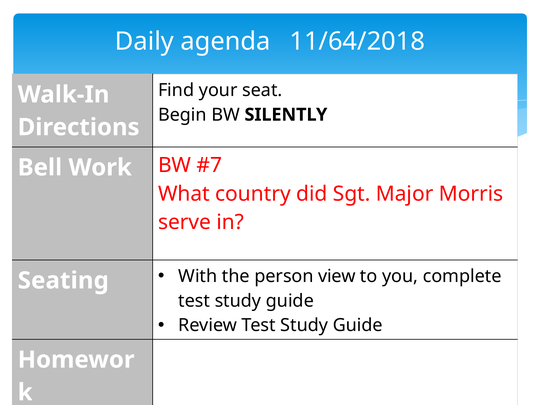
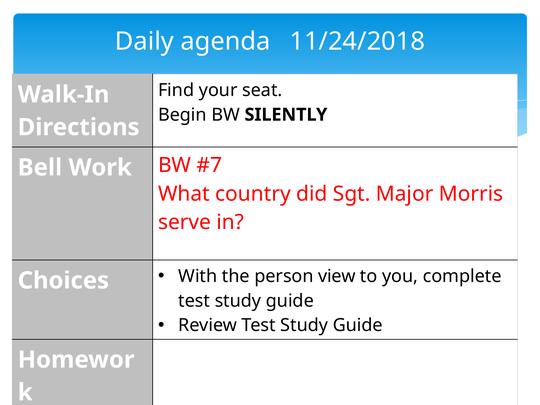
11/64/2018: 11/64/2018 -> 11/24/2018
Seating: Seating -> Choices
